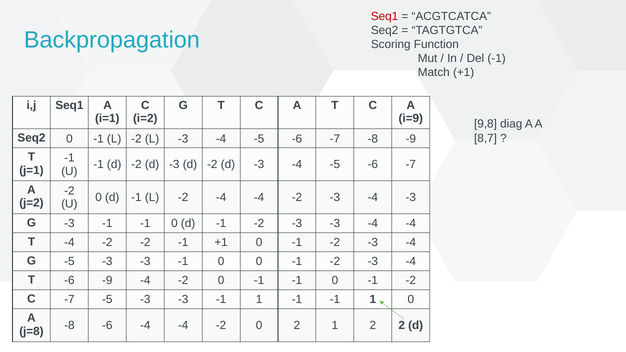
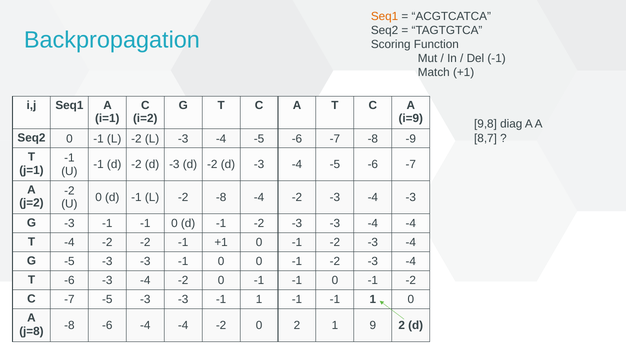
Seq1 at (385, 16) colour: red -> orange
-2 -4: -4 -> -8
-6 -9: -9 -> -3
1 2: 2 -> 9
